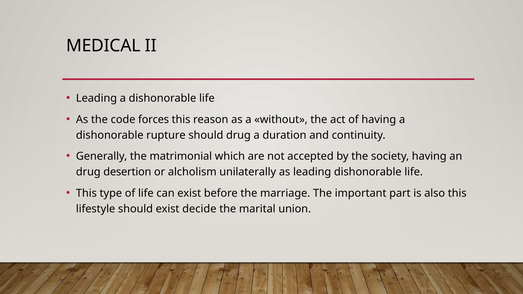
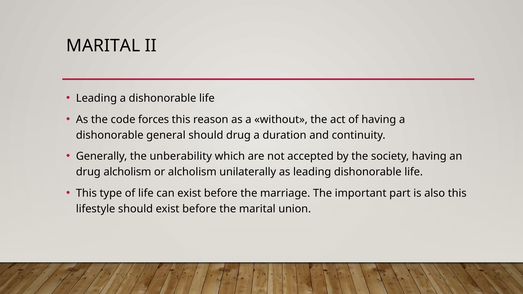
MEDICAL at (103, 46): MEDICAL -> MARITAL
rupture: rupture -> general
matrimonial: matrimonial -> unberability
drug desertion: desertion -> alcholism
should exist decide: decide -> before
